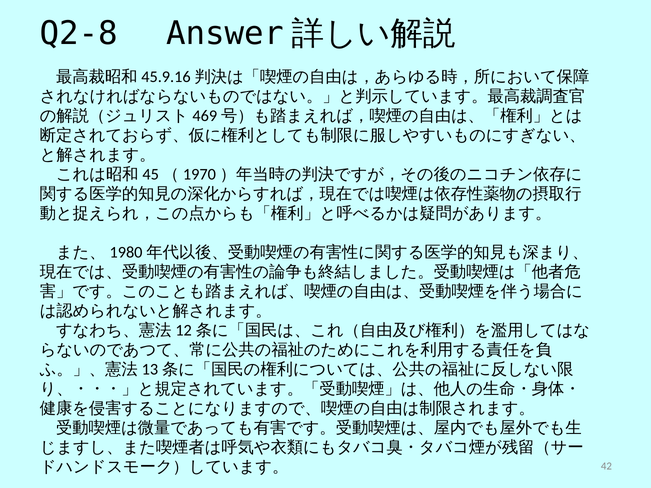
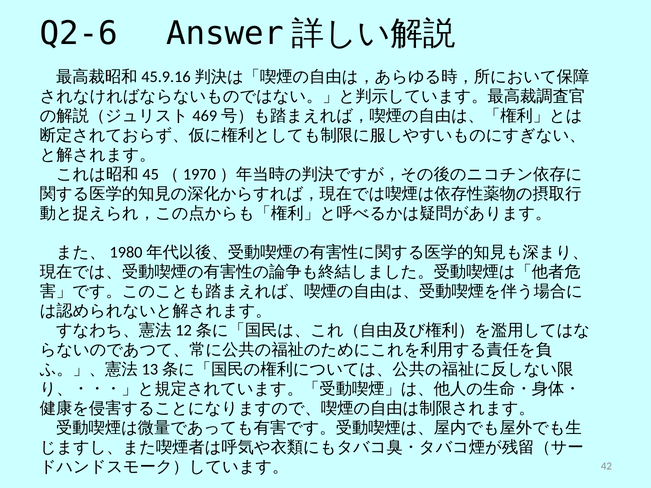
Q2-8: Q2-8 -> Q2-6
